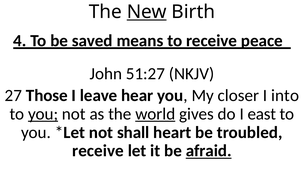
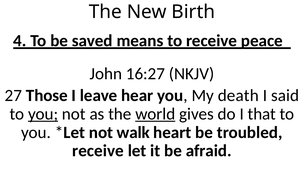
New underline: present -> none
51:27: 51:27 -> 16:27
closer: closer -> death
into: into -> said
east: east -> that
shall: shall -> walk
afraid underline: present -> none
